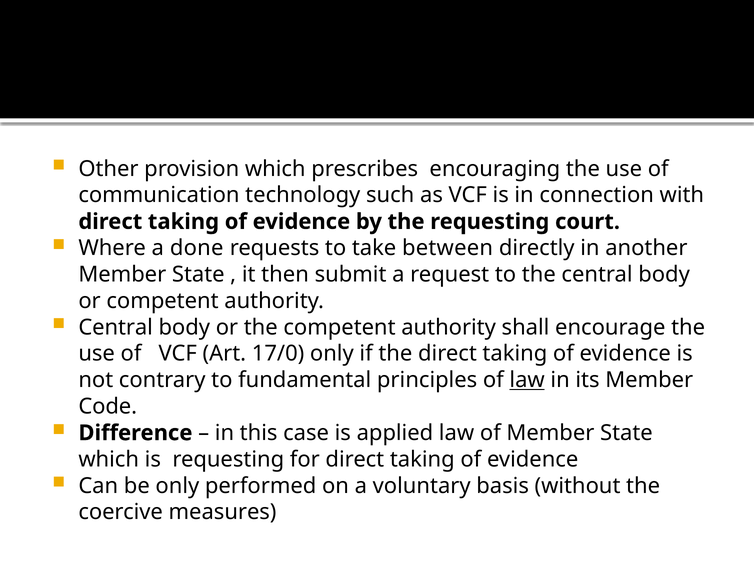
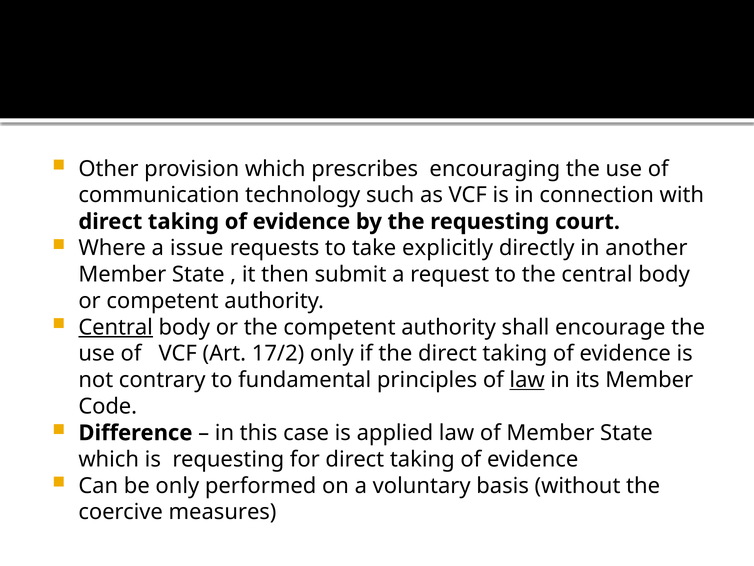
done: done -> issue
between: between -> explicitly
Central at (116, 327) underline: none -> present
17/0: 17/0 -> 17/2
